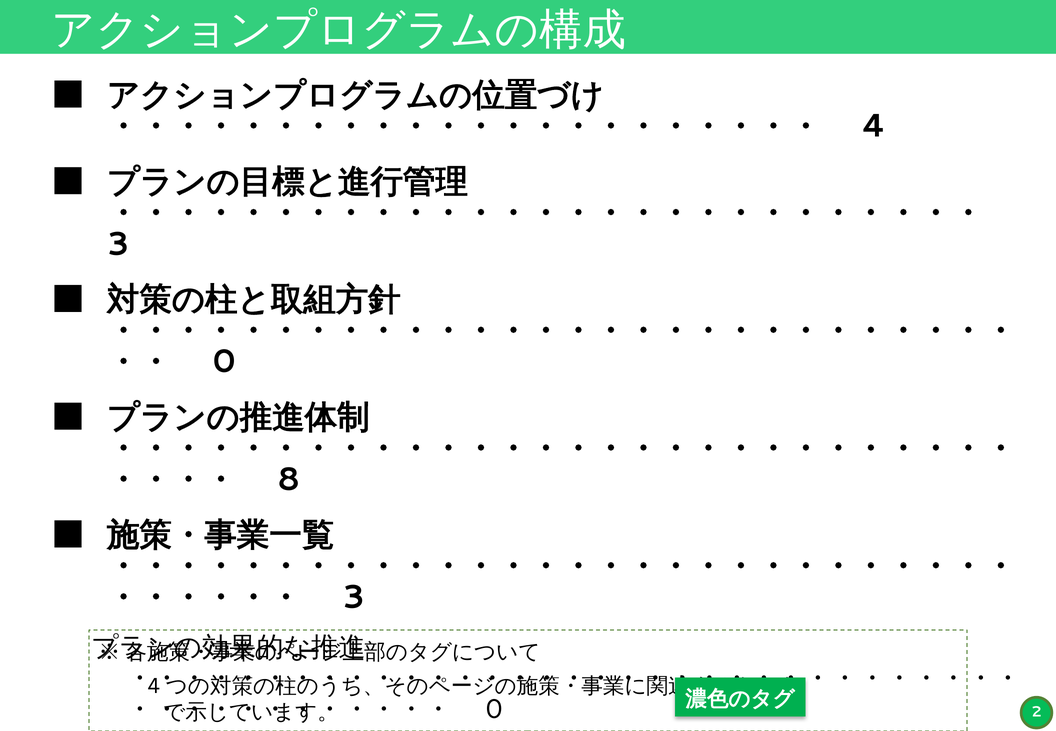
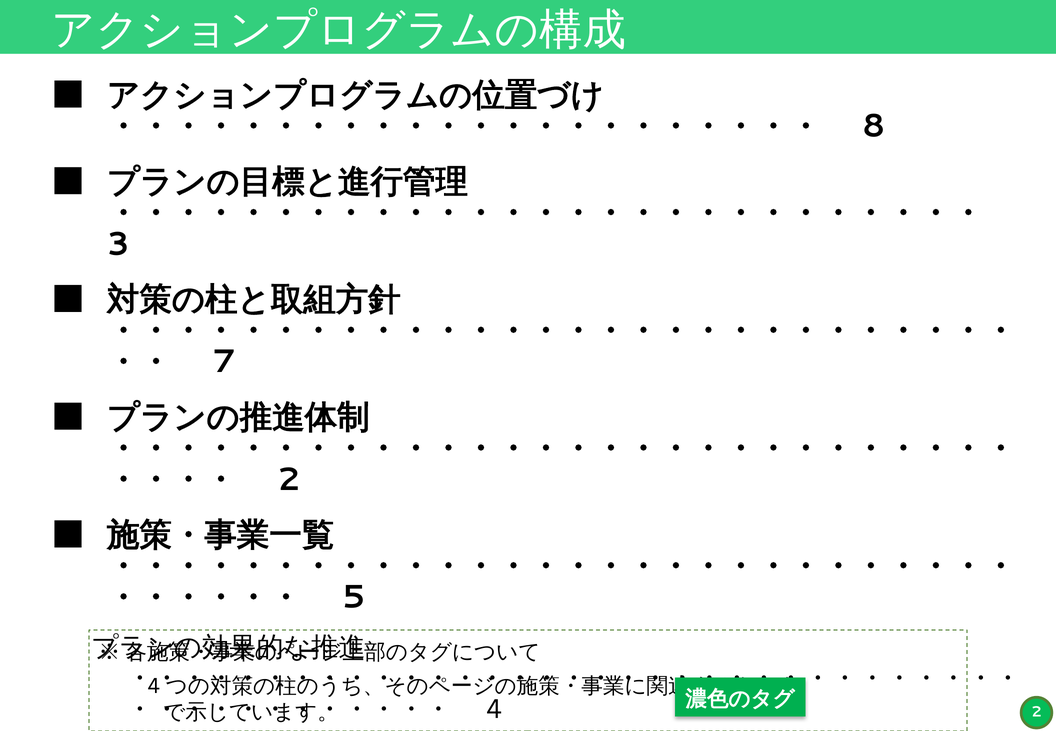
4 at (874, 126): 4 -> 8
0 at (224, 362): 0 -> 7
8 at (289, 479): 8 -> 2
3 at (354, 597): 3 -> 5
0 at (494, 710): 0 -> 4
